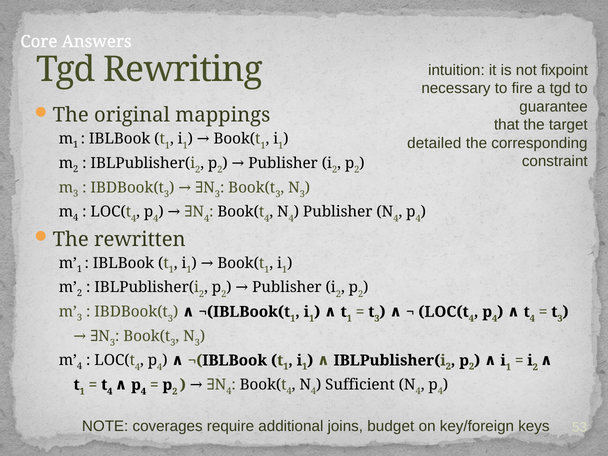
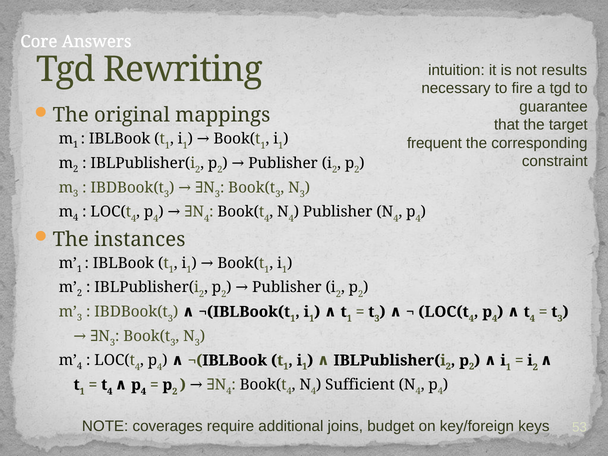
fixpoint: fixpoint -> results
detailed: detailed -> frequent
rewritten: rewritten -> instances
